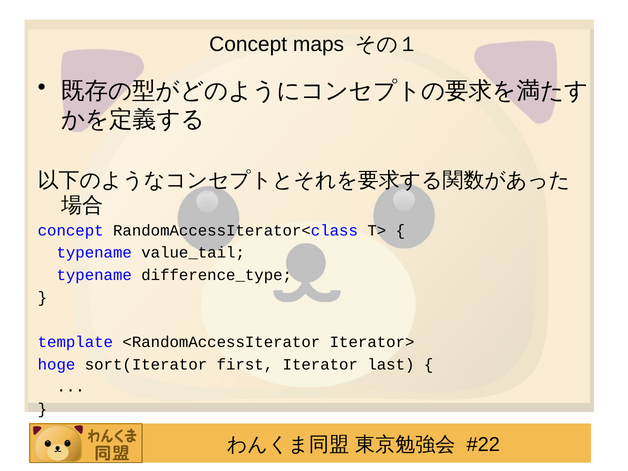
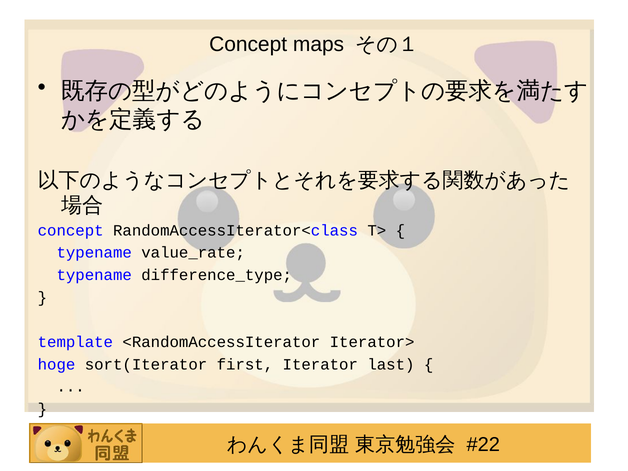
value_tail: value_tail -> value_rate
